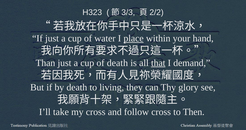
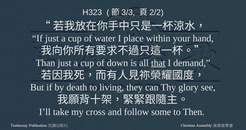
place underline: present -> none
of death: death -> down
follow cross: cross -> some
